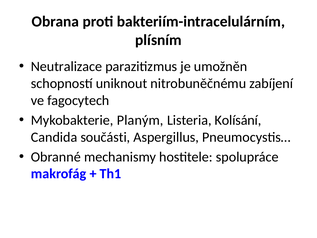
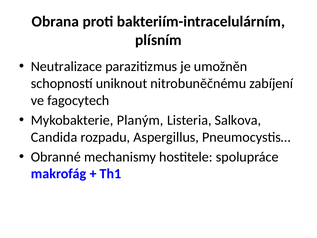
Kolísání: Kolísání -> Salkova
součásti: součásti -> rozpadu
